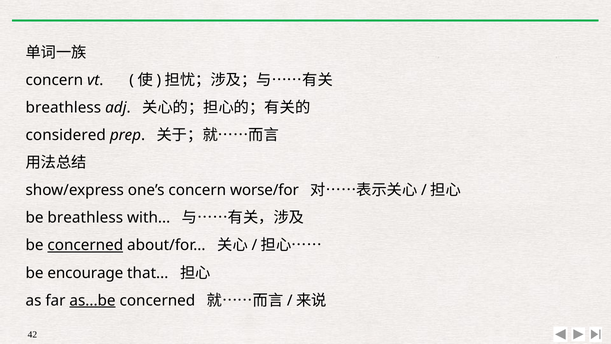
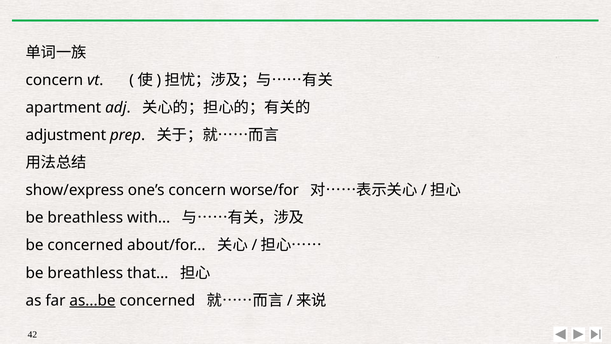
breathless at (63, 108): breathless -> apartment
considered: considered -> adjustment
concerned at (85, 245) underline: present -> none
encourage at (85, 273): encourage -> breathless
